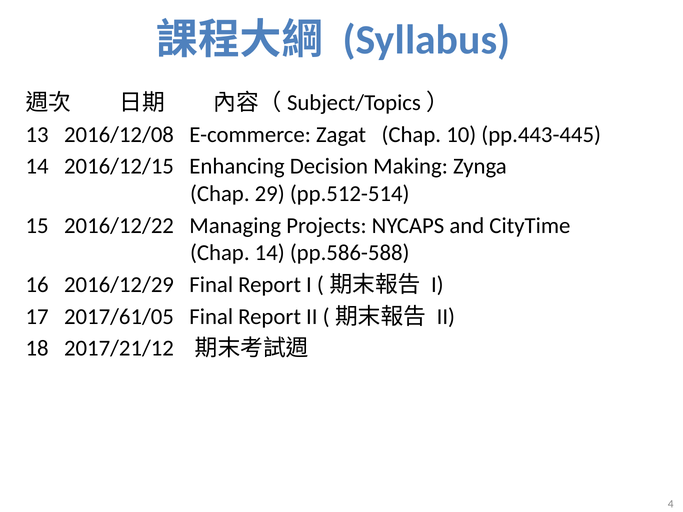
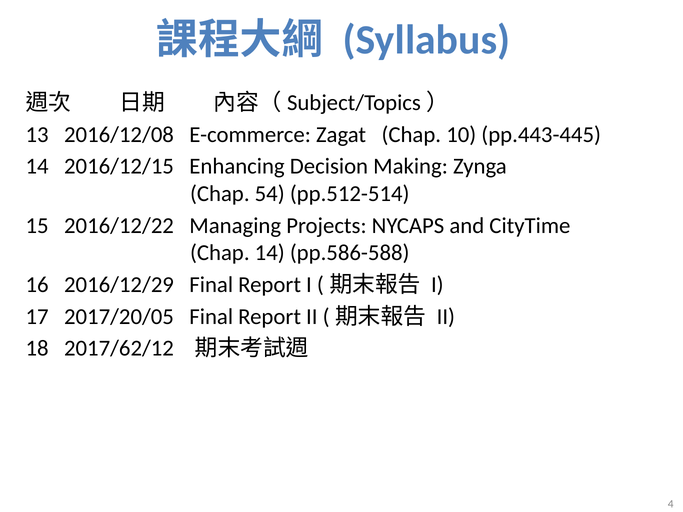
29: 29 -> 54
2017/61/05: 2017/61/05 -> 2017/20/05
2017/21/12: 2017/21/12 -> 2017/62/12
